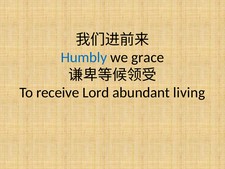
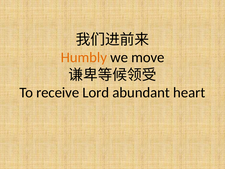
Humbly colour: blue -> orange
grace: grace -> move
living: living -> heart
